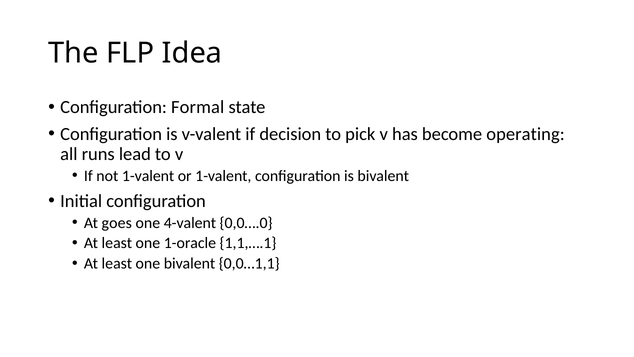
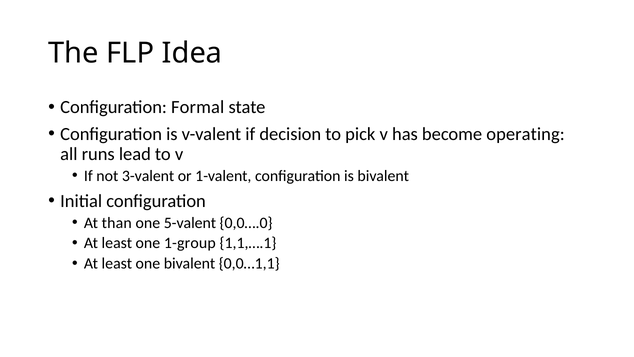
not 1-valent: 1-valent -> 3-valent
goes: goes -> than
4-valent: 4-valent -> 5-valent
1-oracle: 1-oracle -> 1-group
